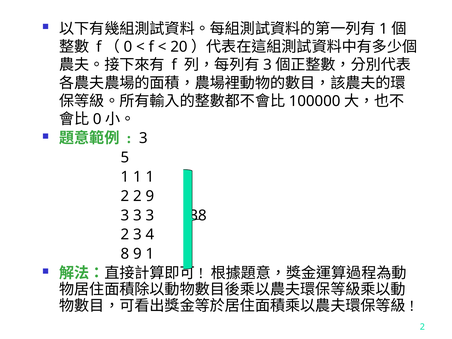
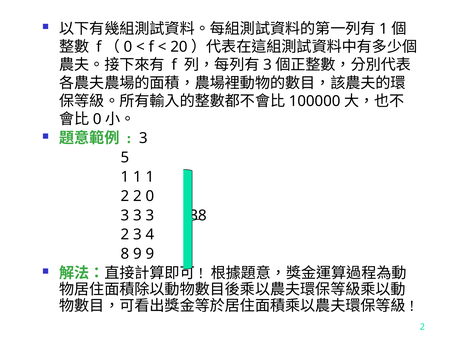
2 9: 9 -> 0
9 1: 1 -> 9
